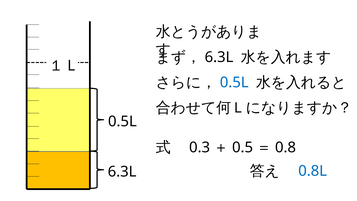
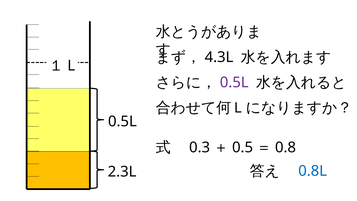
6.3L at (219, 57): 6.3L -> 4.3L
0.5L at (234, 82) colour: blue -> purple
6.3L at (122, 172): 6.3L -> 2.3L
